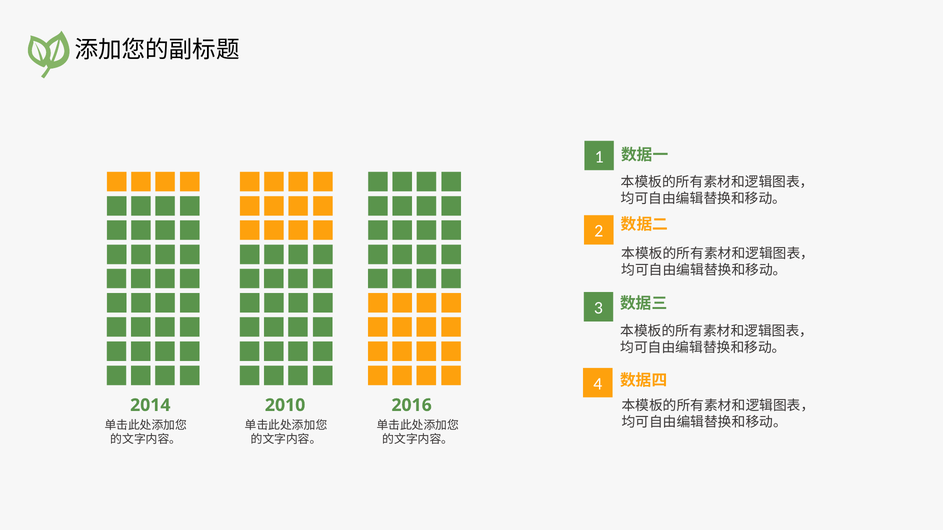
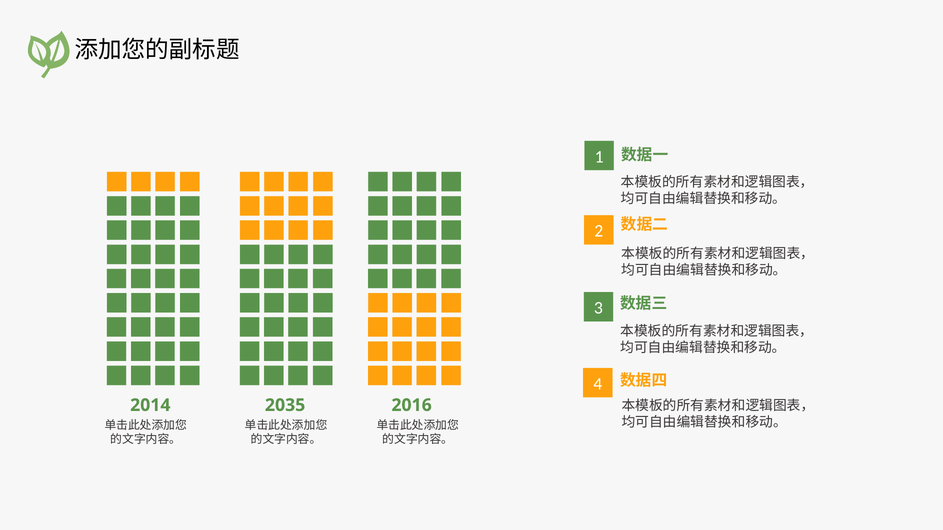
2010: 2010 -> 2035
